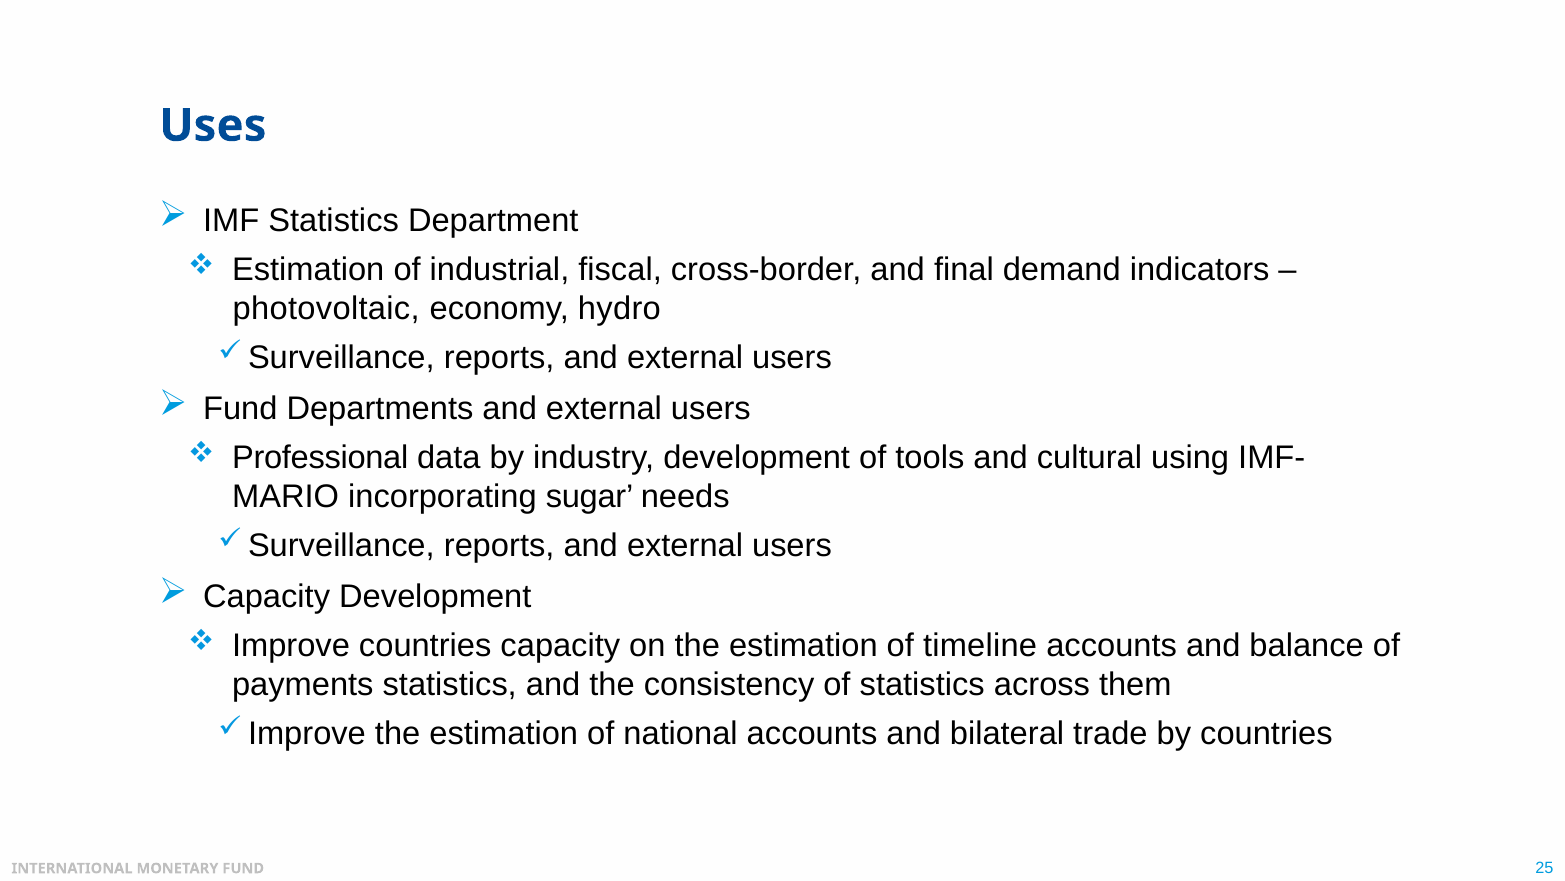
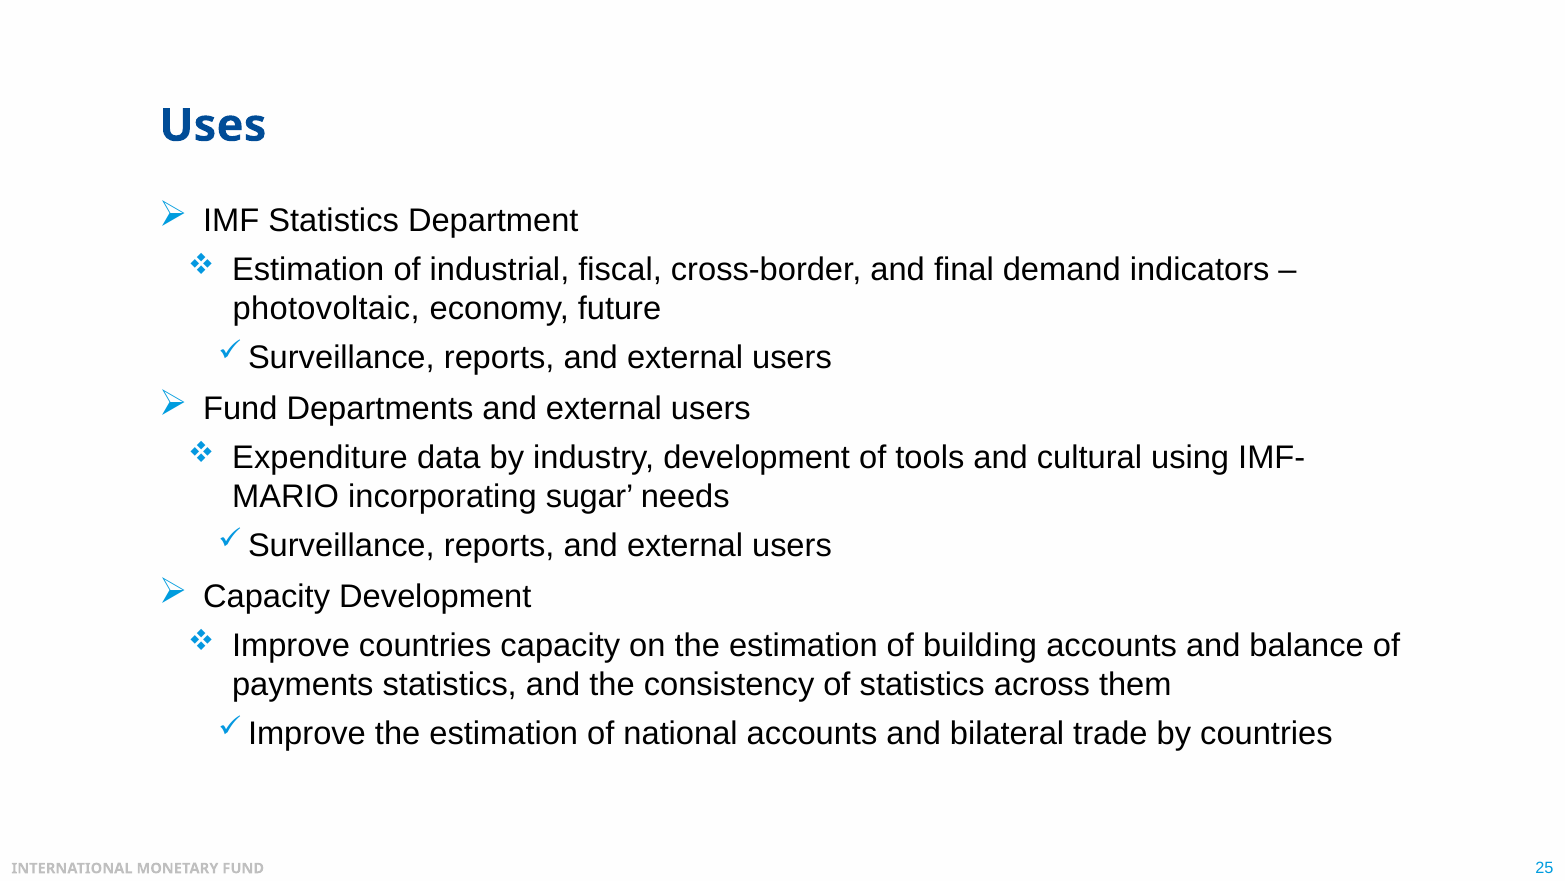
hydro: hydro -> future
Professional: Professional -> Expenditure
timeline: timeline -> building
